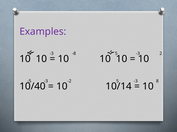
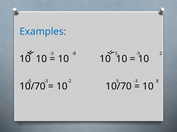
Examples colour: purple -> blue
10/40 at (33, 87): 10/40 -> 10/70
10/14 at (119, 87): 10/14 -> 10/70
